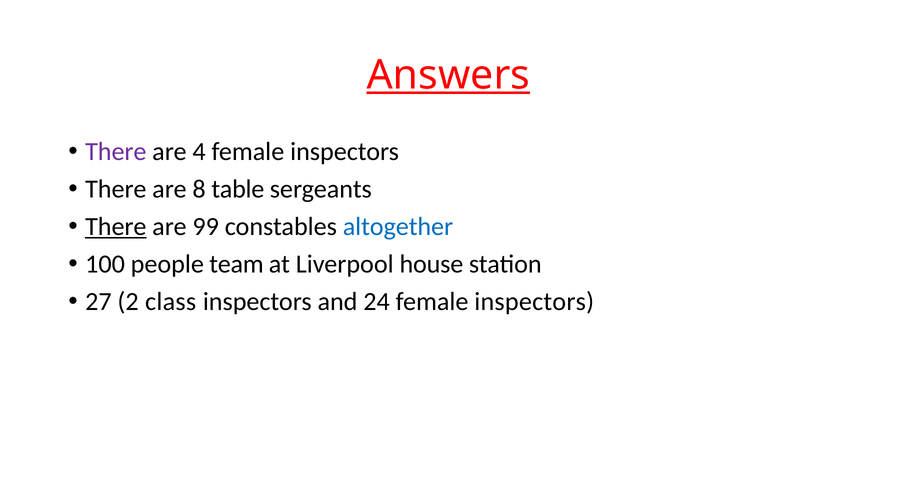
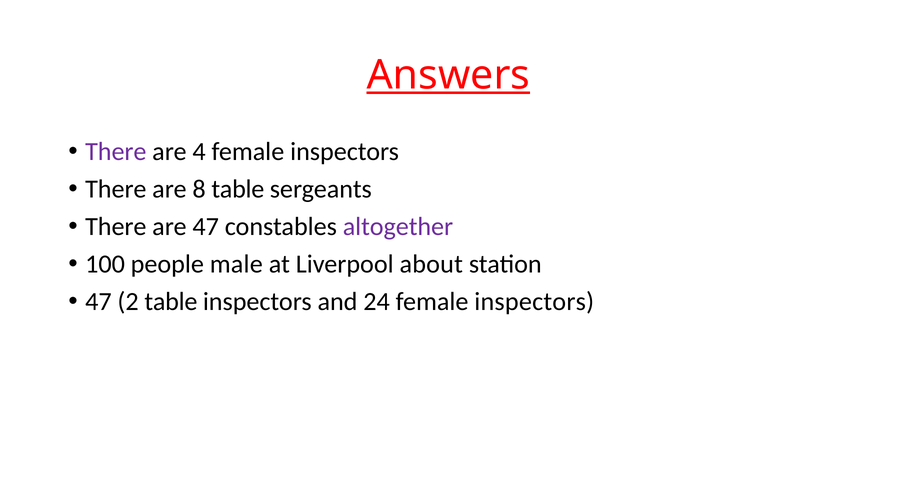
There at (116, 227) underline: present -> none
are 99: 99 -> 47
altogether colour: blue -> purple
team: team -> male
house: house -> about
27 at (98, 302): 27 -> 47
2 class: class -> table
